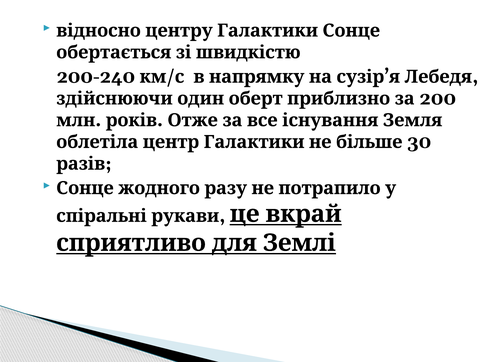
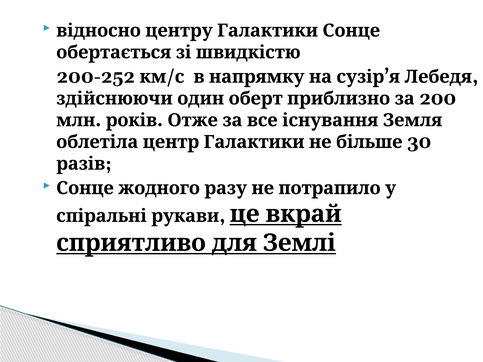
200-240: 200-240 -> 200-252
